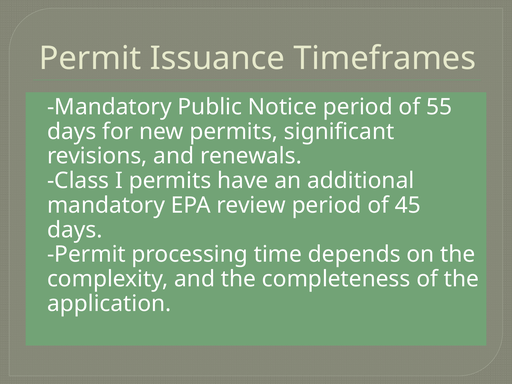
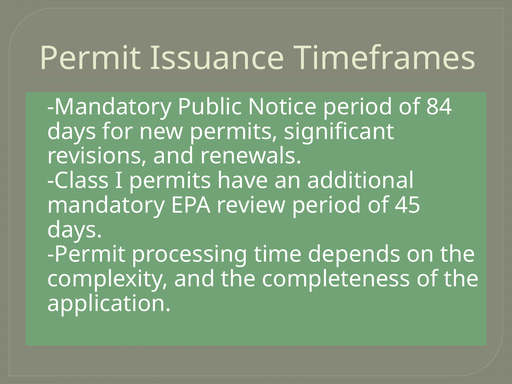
55: 55 -> 84
